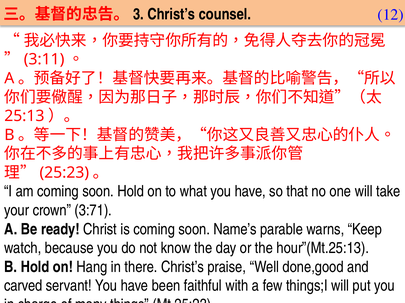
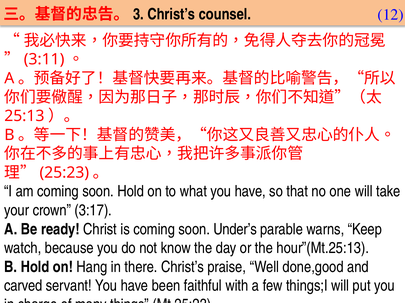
3:71: 3:71 -> 3:17
Name’s: Name’s -> Under’s
